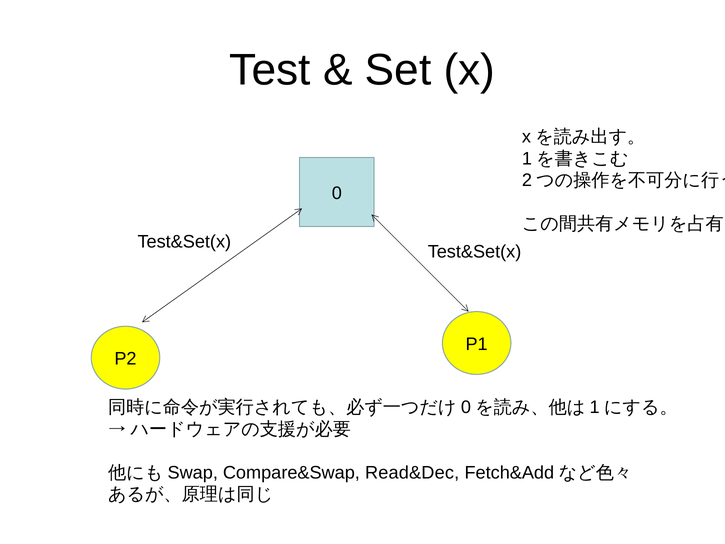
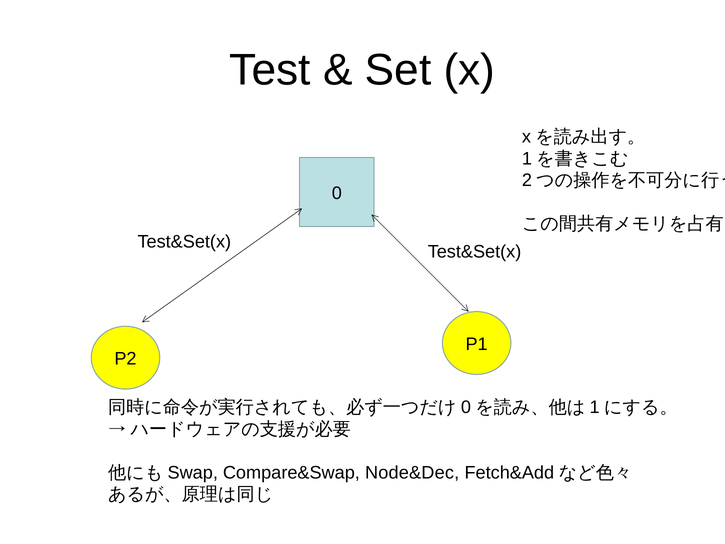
Read&Dec: Read&Dec -> Node&Dec
